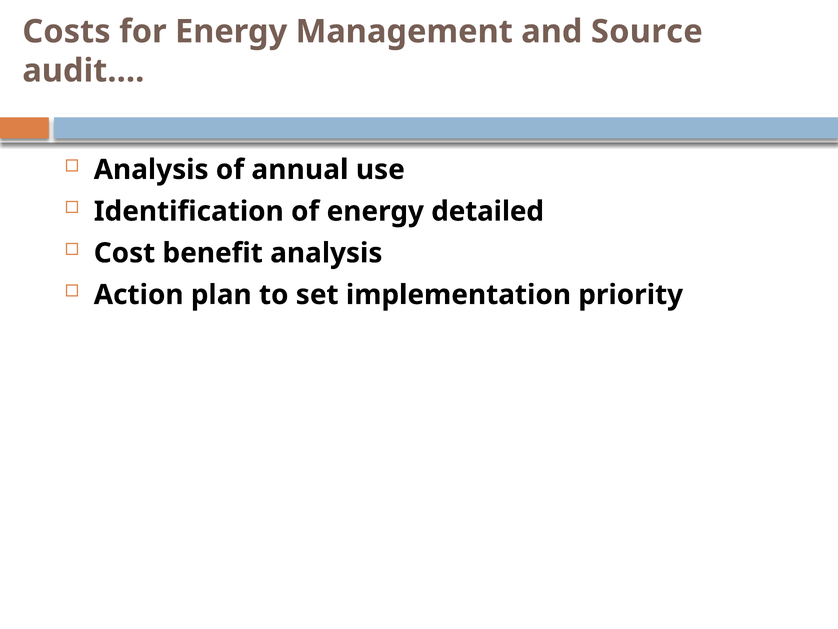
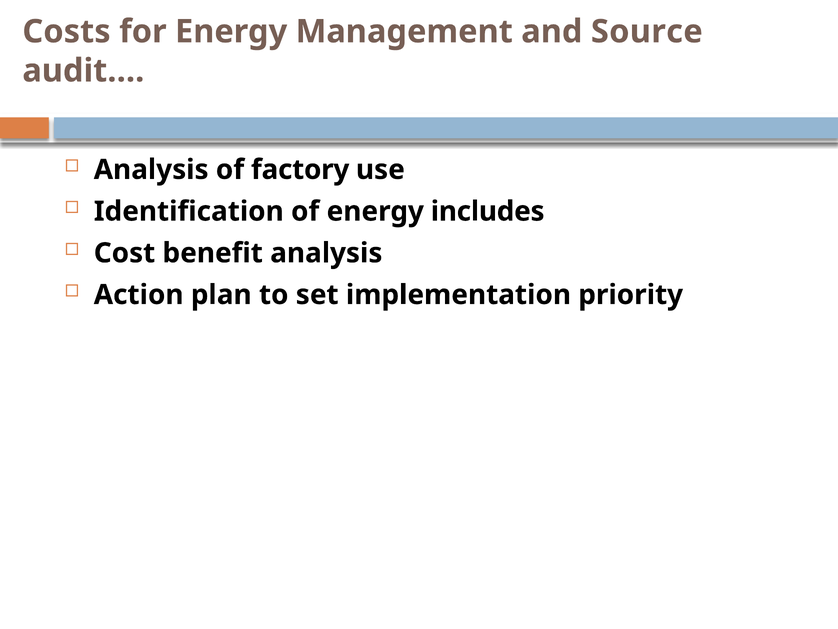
annual: annual -> factory
detailed: detailed -> includes
